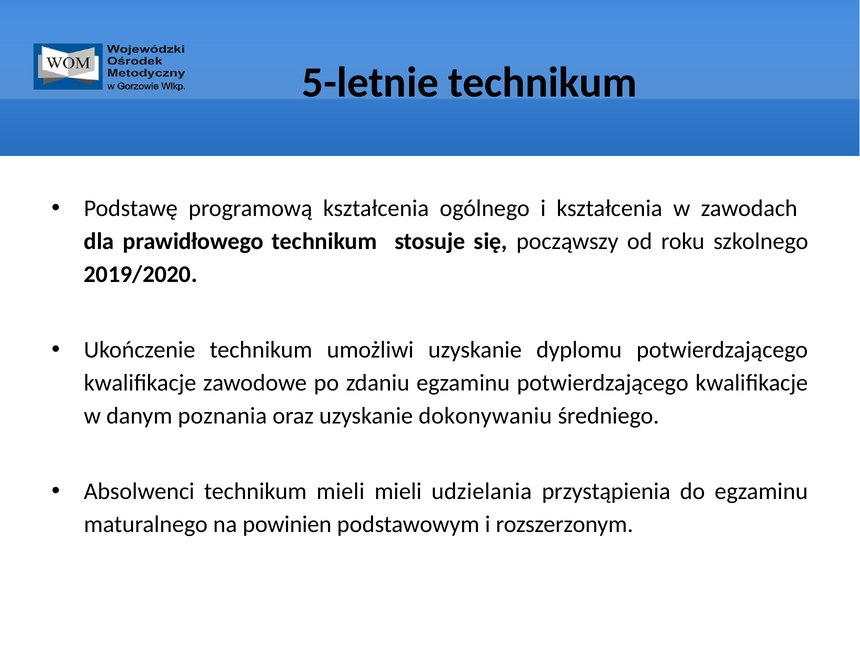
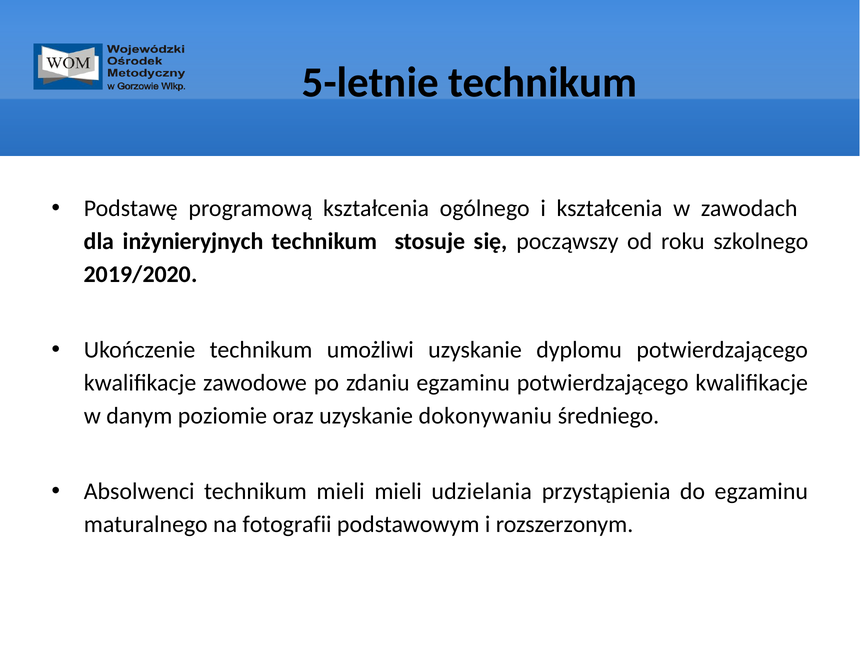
prawidłowego: prawidłowego -> inżynieryjnych
poznania: poznania -> poziomie
powinien: powinien -> fotografii
